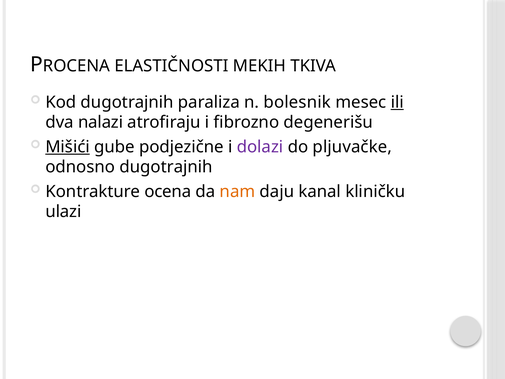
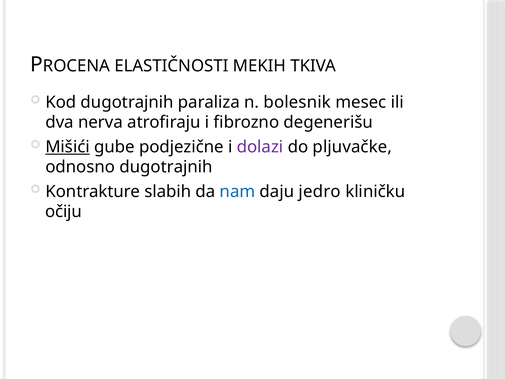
ili underline: present -> none
nalazi: nalazi -> nerva
ocena: ocena -> slabih
nam colour: orange -> blue
kanal: kanal -> jedro
ulazi: ulazi -> očiju
